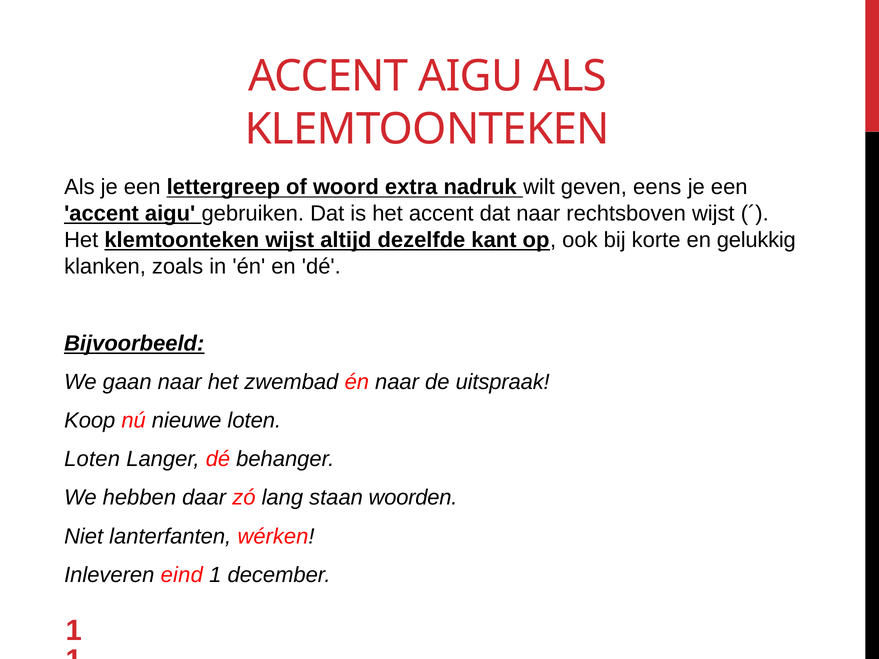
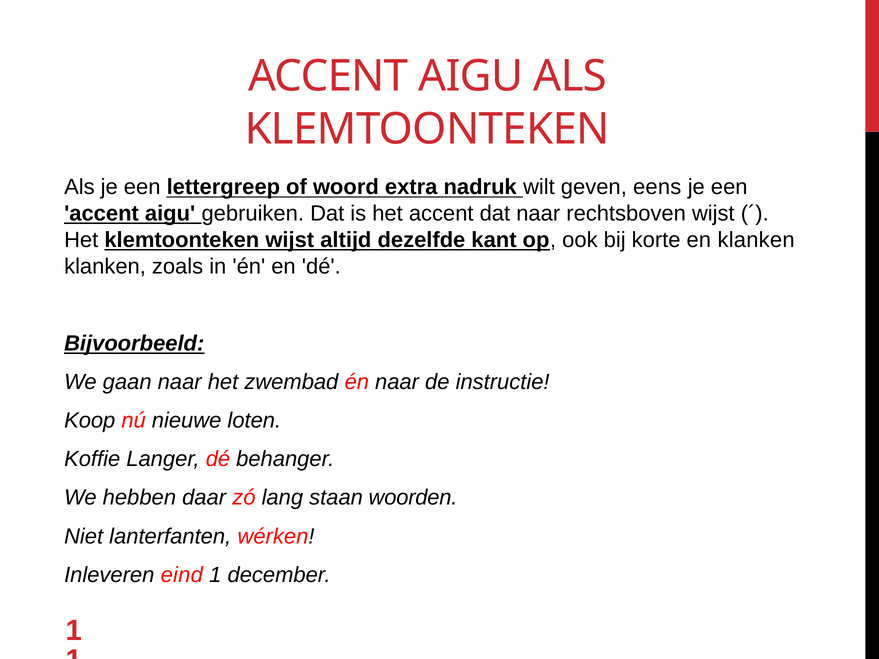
en gelukkig: gelukkig -> klanken
uitspraak: uitspraak -> instructie
Loten at (92, 459): Loten -> Koffie
